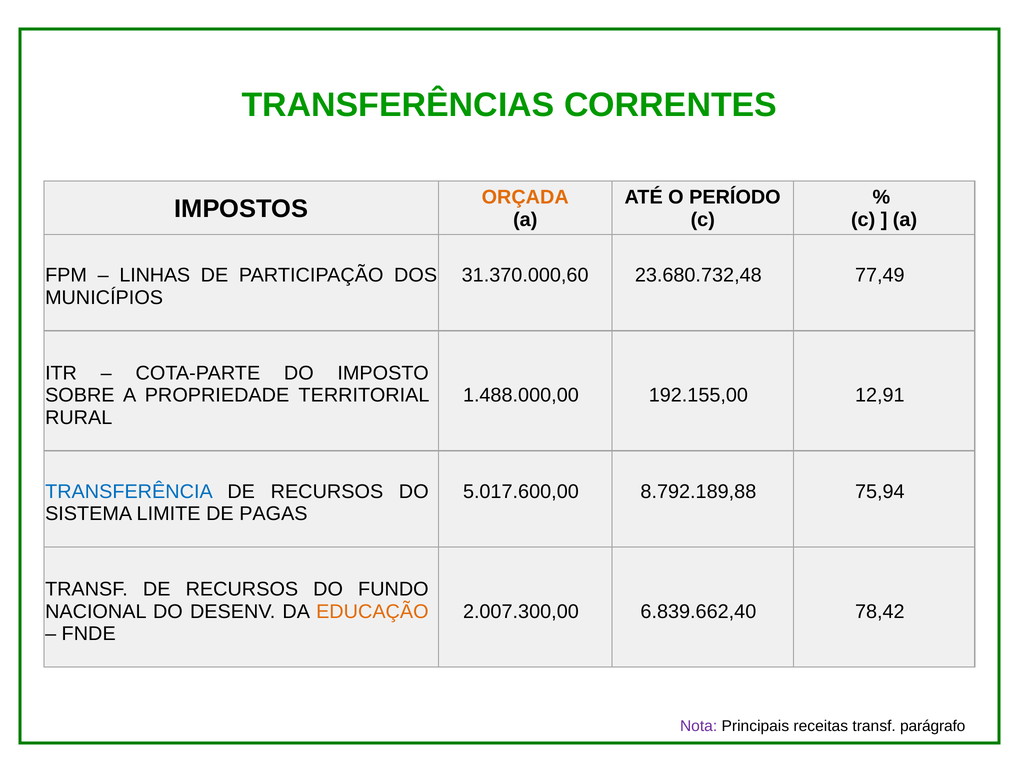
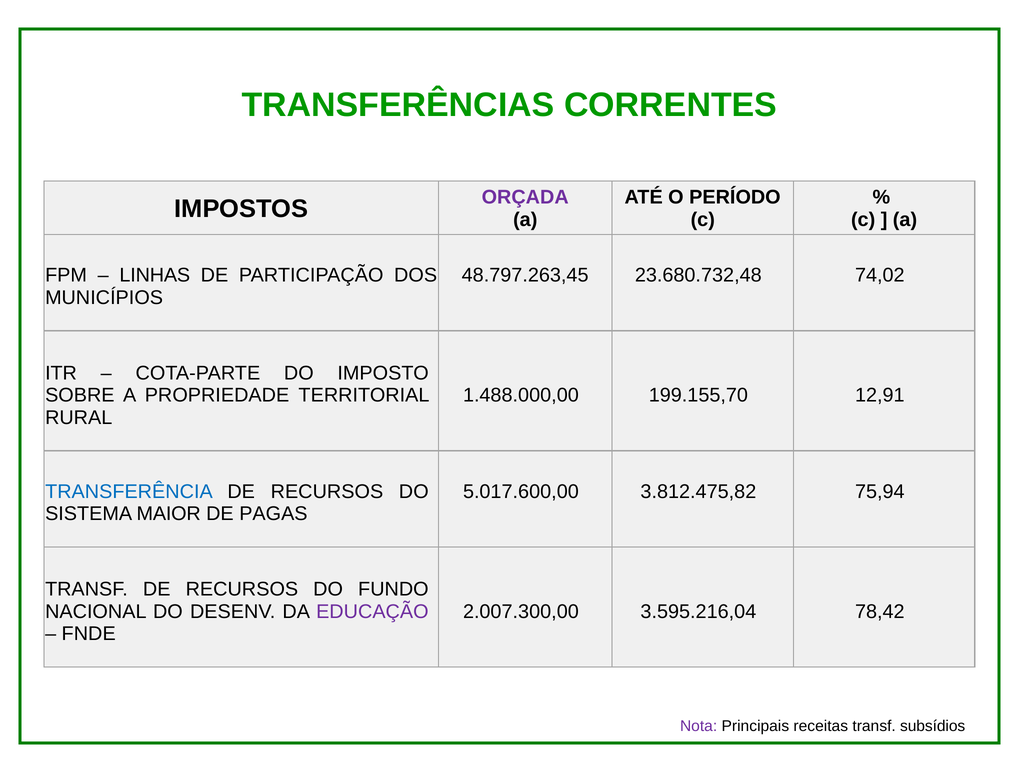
ORÇADA colour: orange -> purple
31.370.000,60: 31.370.000,60 -> 48.797.263,45
77,49: 77,49 -> 74,02
192.155,00: 192.155,00 -> 199.155,70
8.792.189,88: 8.792.189,88 -> 3.812.475,82
LIMITE: LIMITE -> MAIOR
EDUCAÇÃO colour: orange -> purple
6.839.662,40: 6.839.662,40 -> 3.595.216,04
parágrafo: parágrafo -> subsídios
